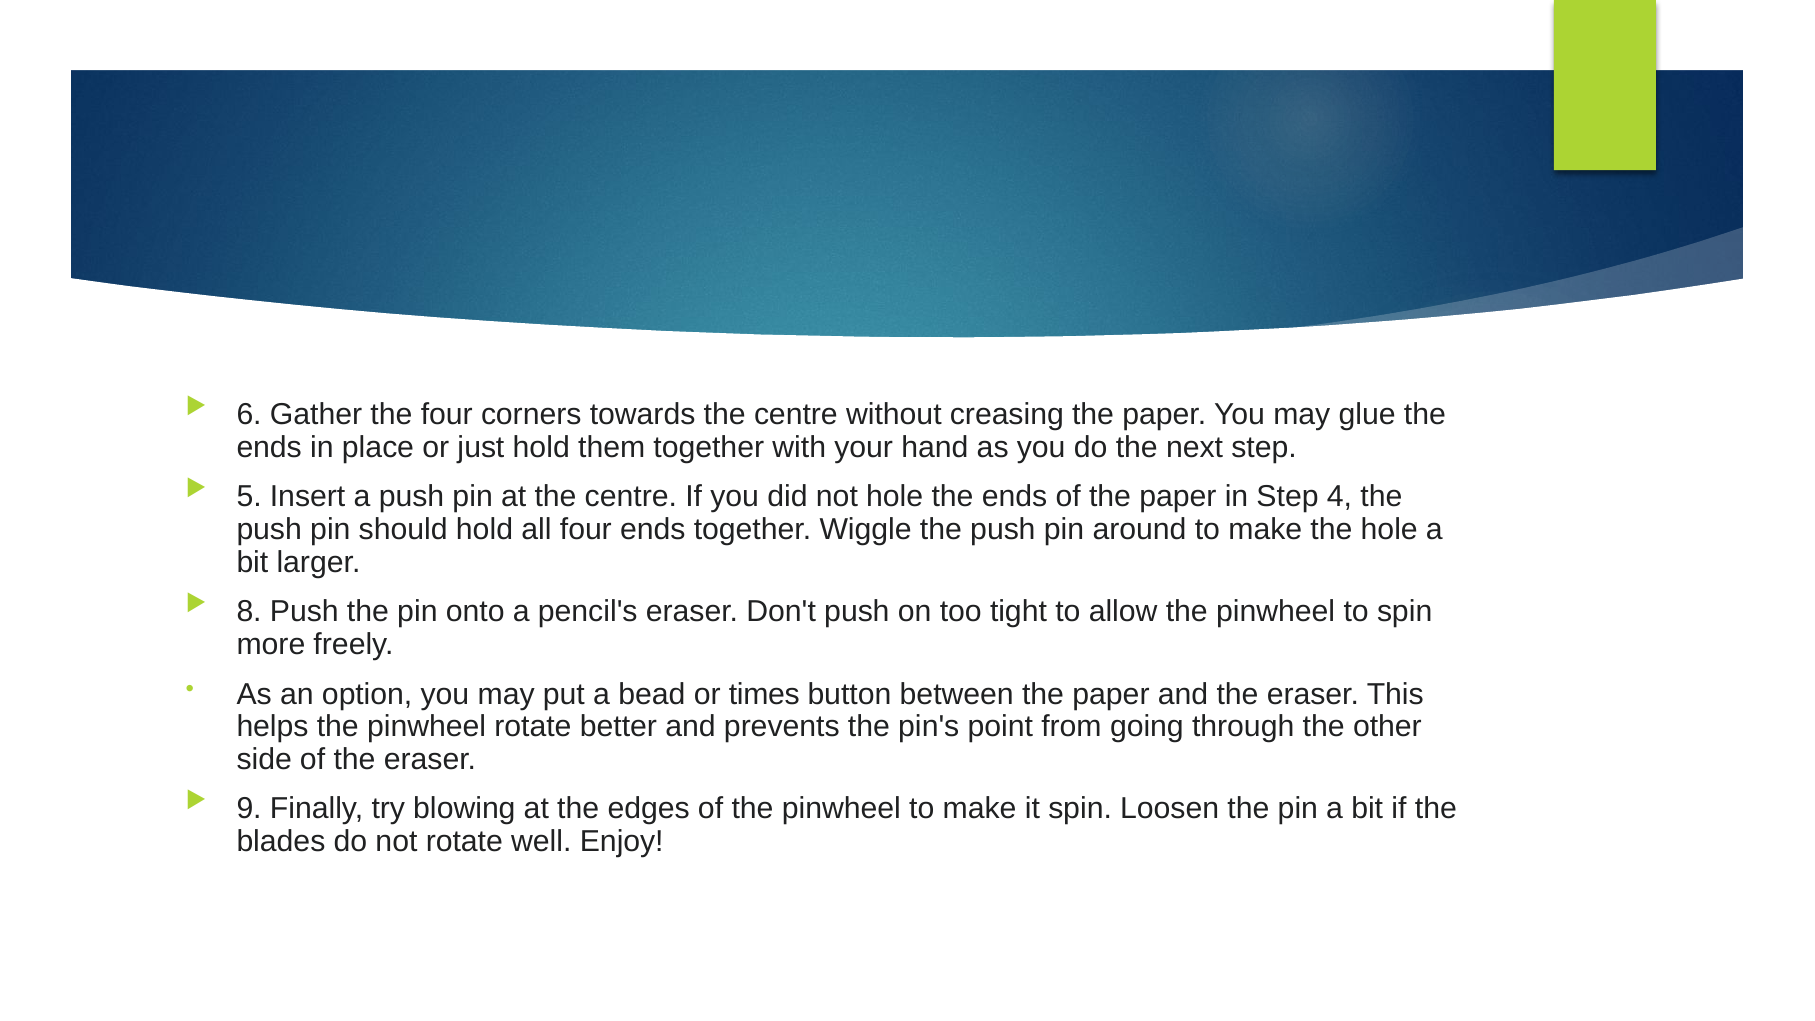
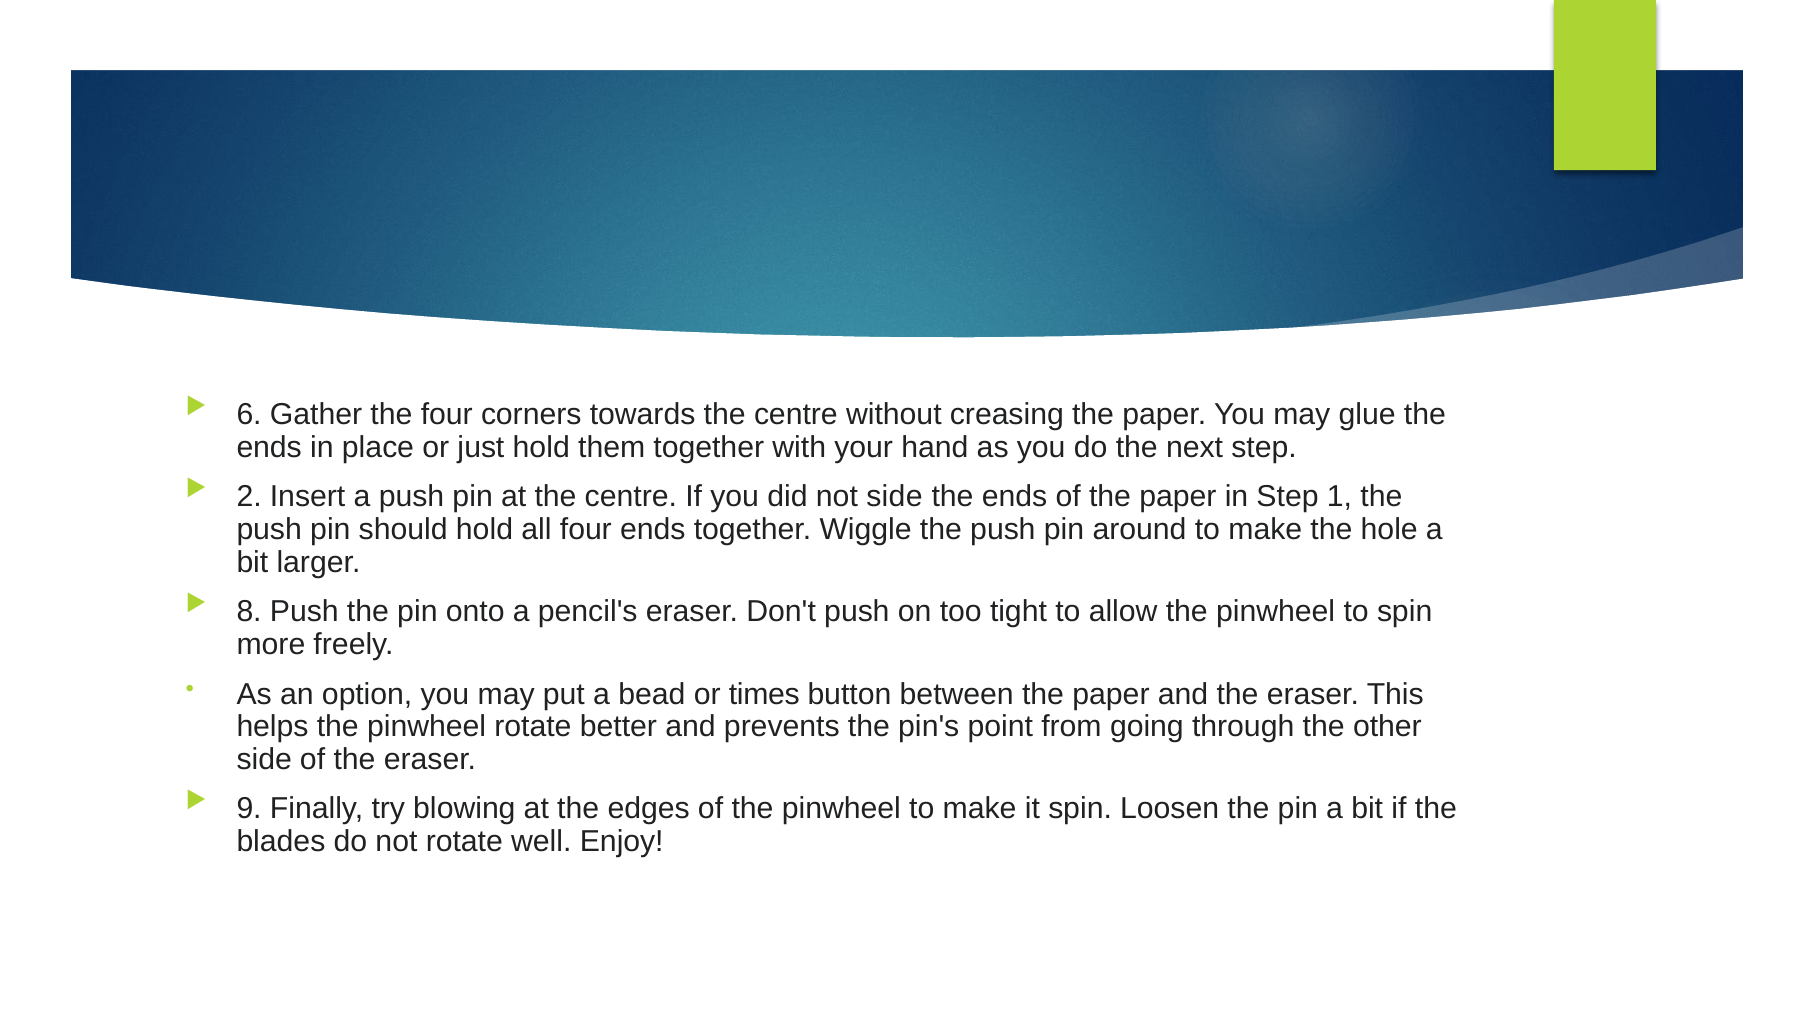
5: 5 -> 2
not hole: hole -> side
4: 4 -> 1
